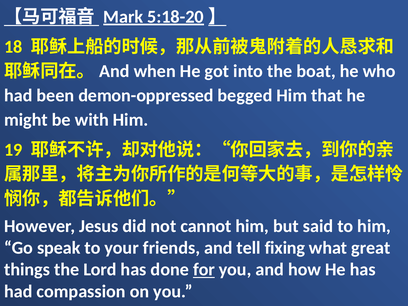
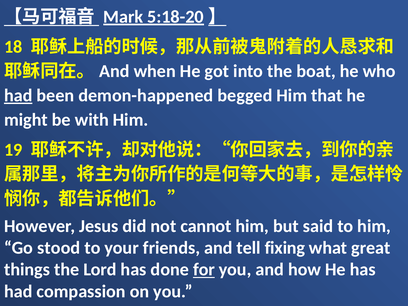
had at (18, 96) underline: none -> present
demon-oppressed: demon-oppressed -> demon-happened
speak: speak -> stood
